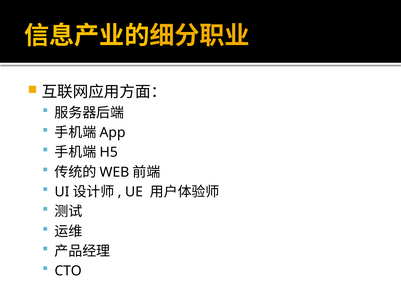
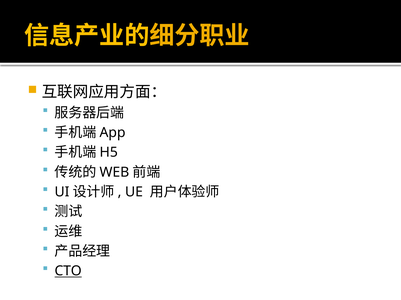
CTO underline: none -> present
